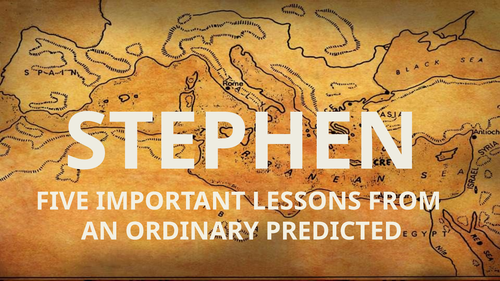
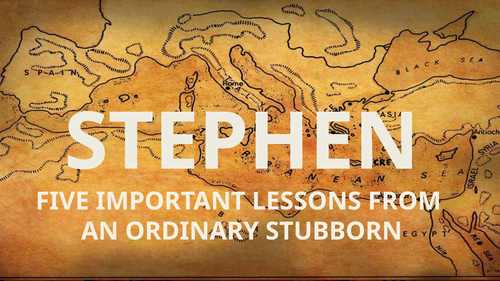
PREDICTED: PREDICTED -> STUBBORN
